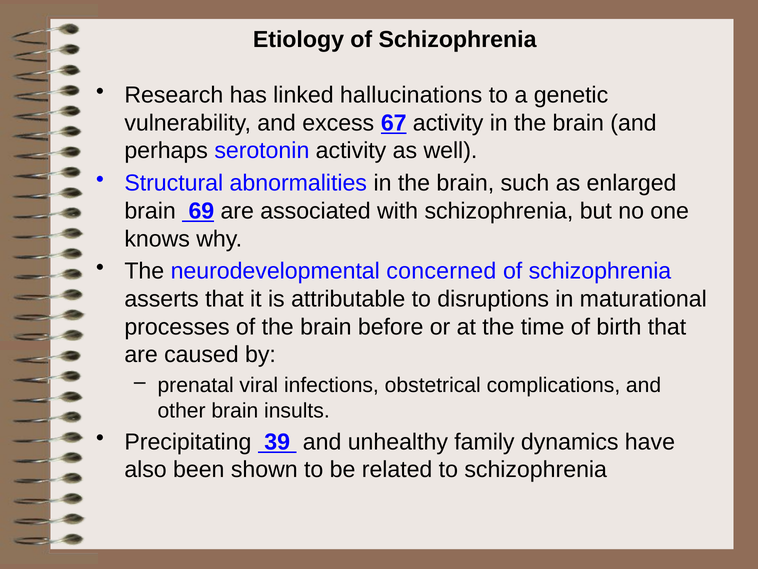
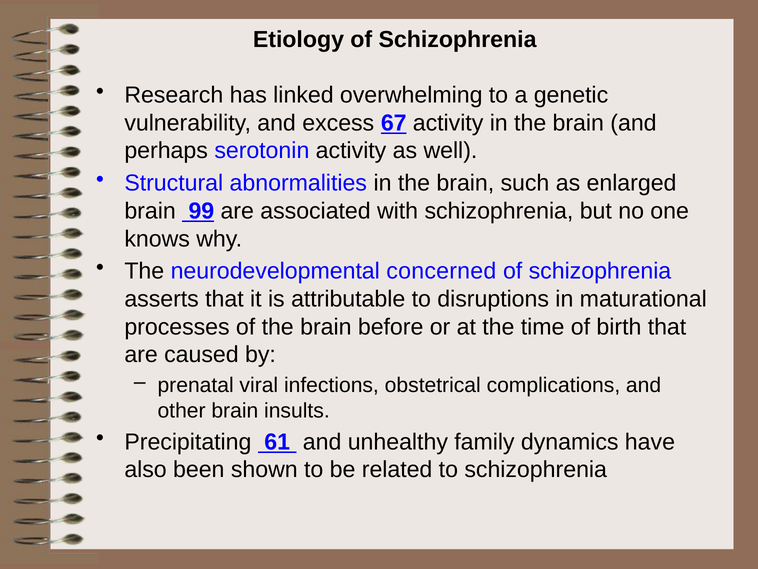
hallucinations: hallucinations -> overwhelming
69: 69 -> 99
39: 39 -> 61
